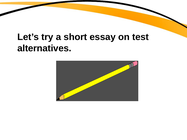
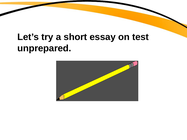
alternatives: alternatives -> unprepared
